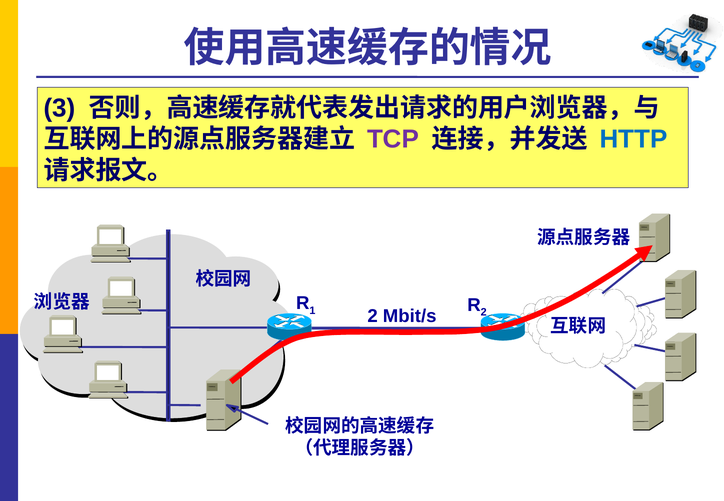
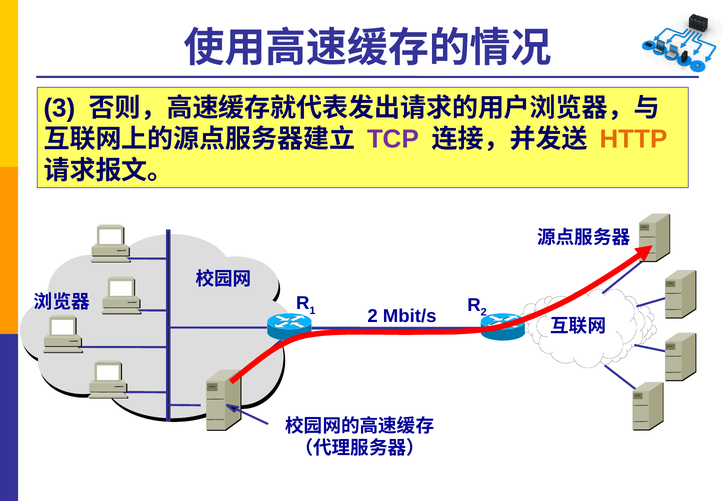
HTTP colour: blue -> orange
